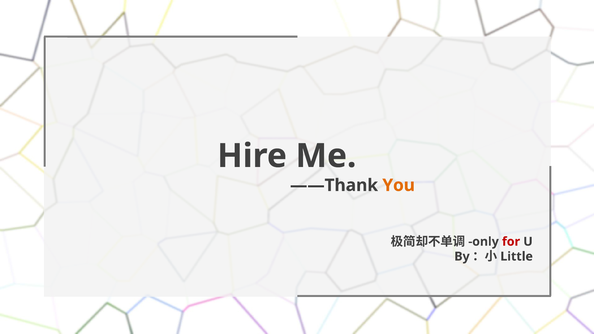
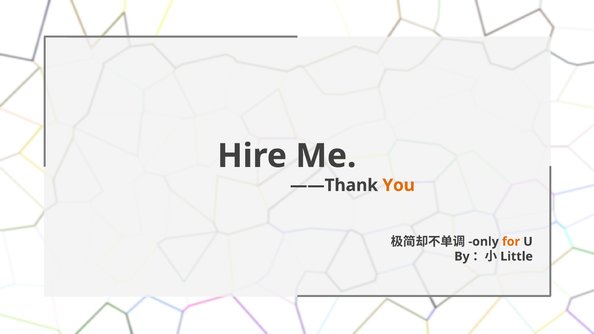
for colour: red -> orange
